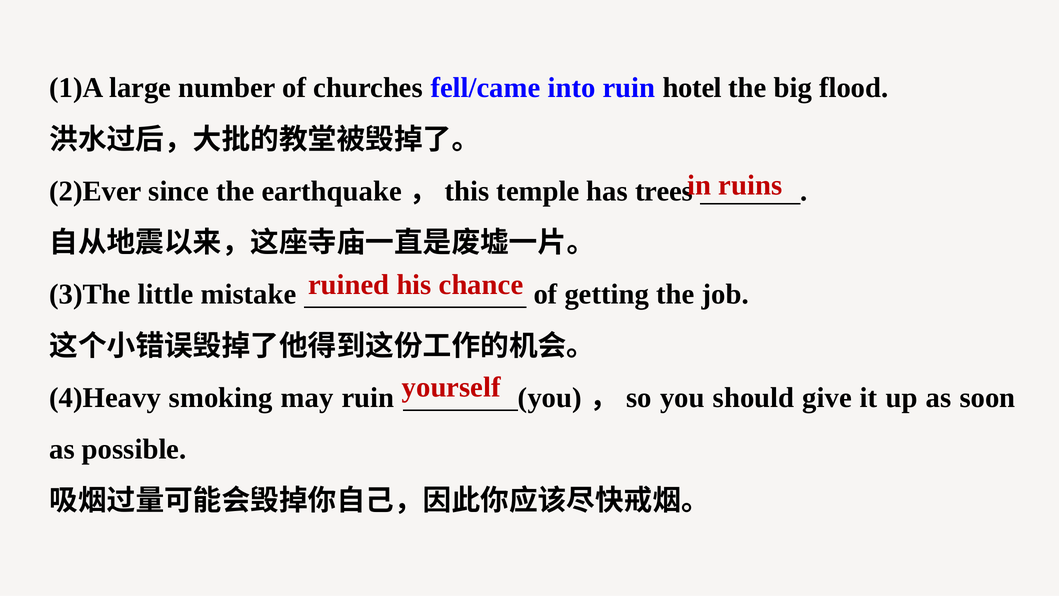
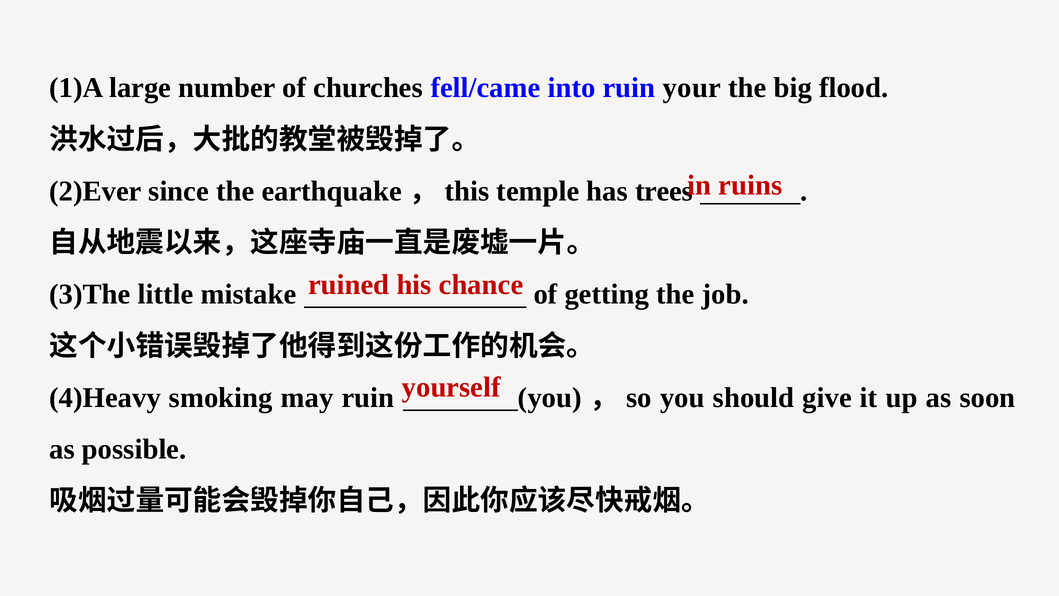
hotel: hotel -> your
